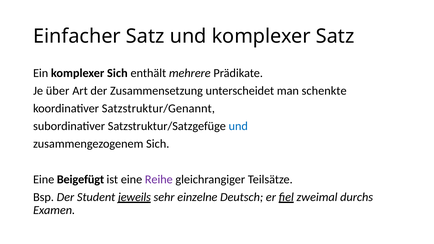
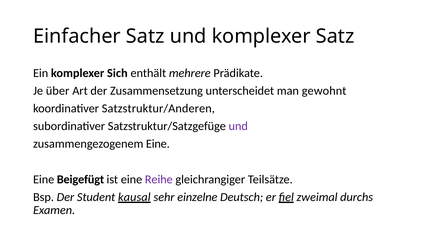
schenkte: schenkte -> gewohnt
Satzstruktur/Genannt: Satzstruktur/Genannt -> Satzstruktur/Anderen
und at (238, 126) colour: blue -> purple
zusammengezogenem Sich: Sich -> Eine
jeweils: jeweils -> kausal
